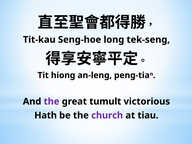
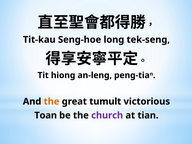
the at (52, 101) colour: purple -> orange
Hath: Hath -> Toan
tiau: tiau -> tian
